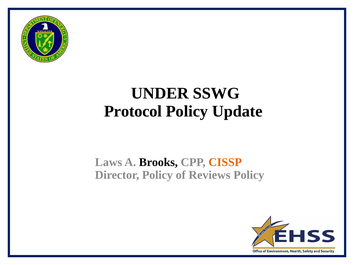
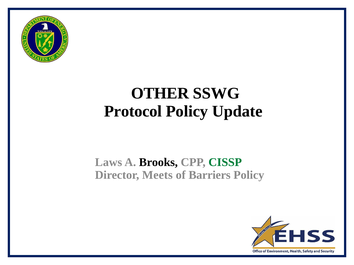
UNDER: UNDER -> OTHER
CISSP colour: orange -> green
Director Policy: Policy -> Meets
Reviews: Reviews -> Barriers
